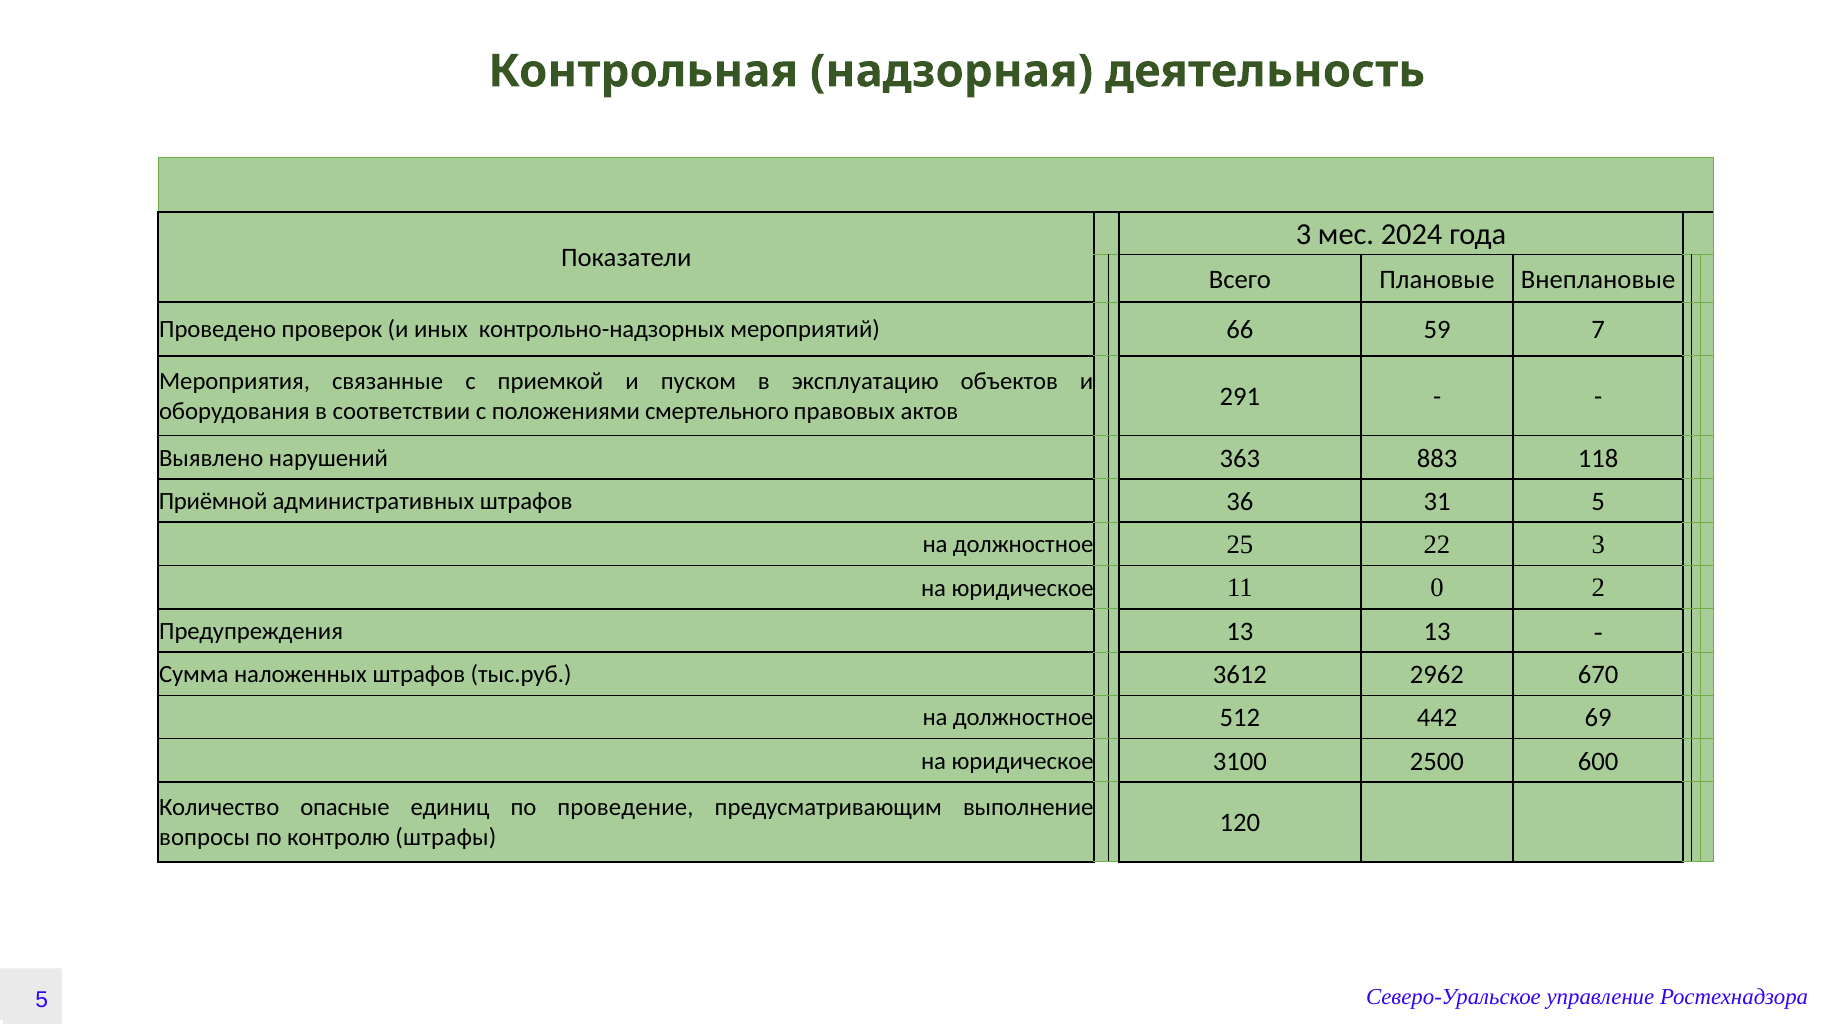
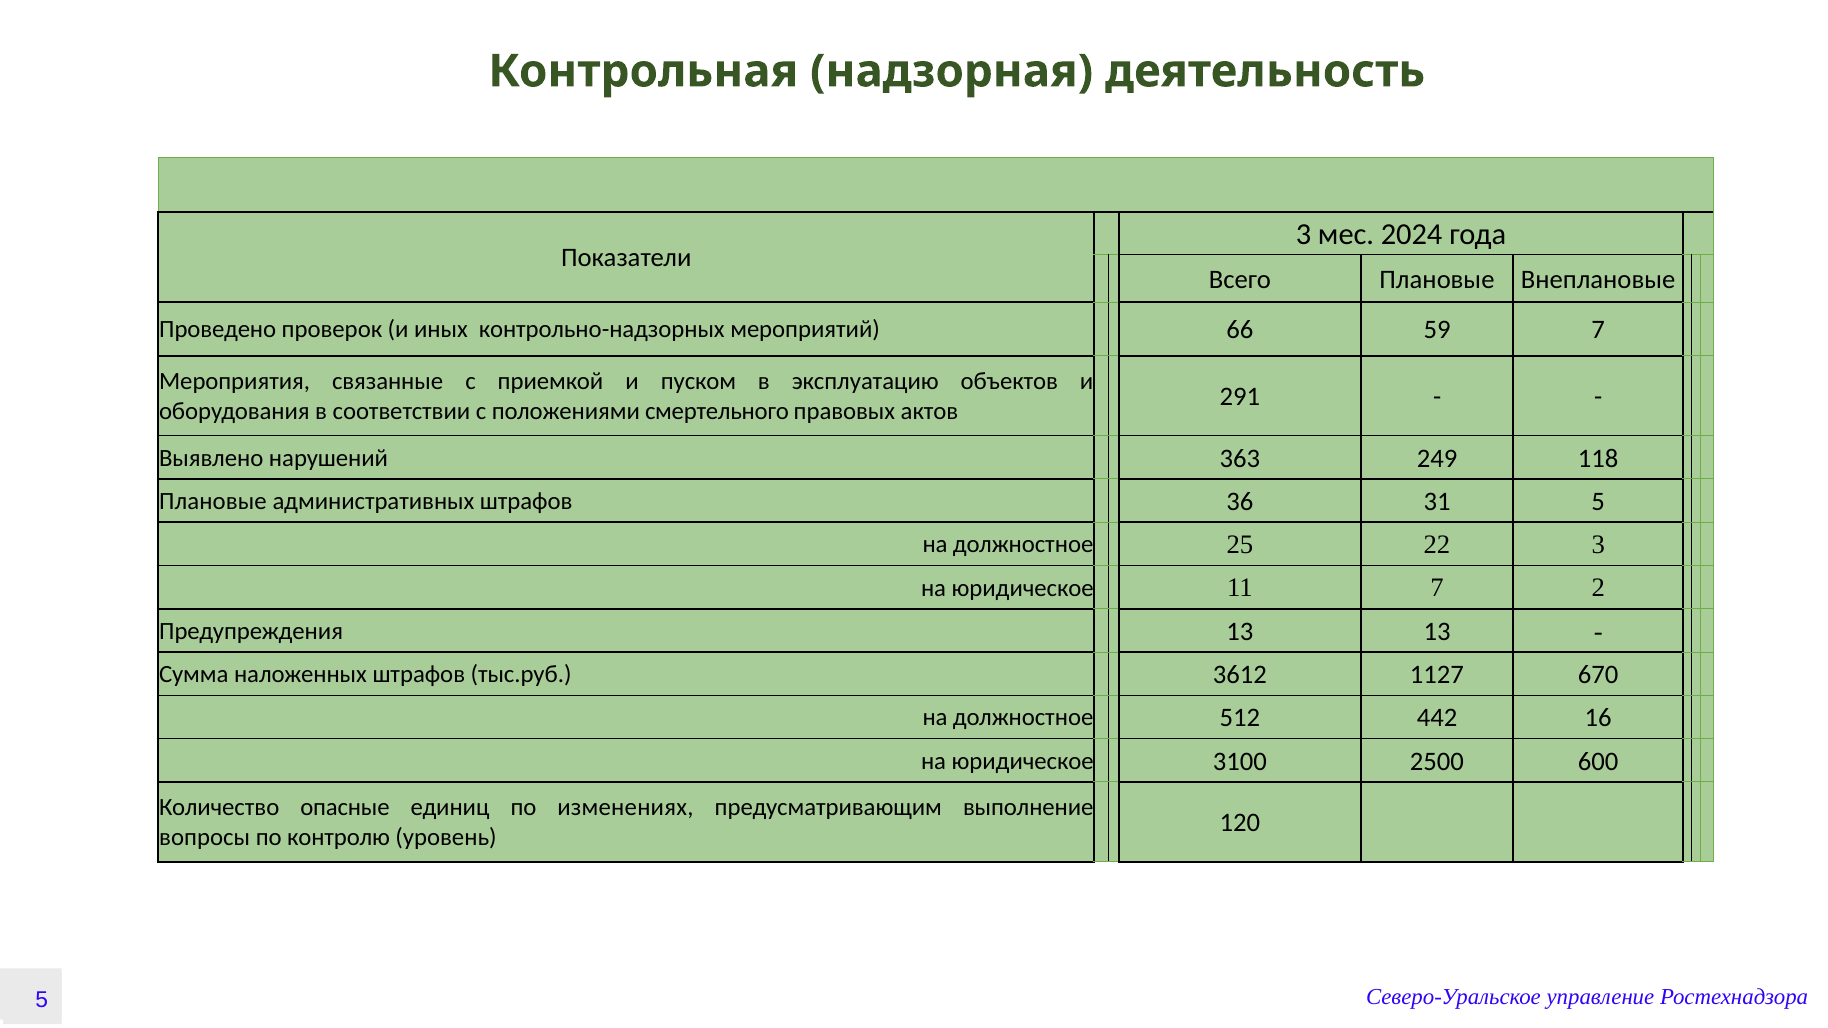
883: 883 -> 249
Приёмной at (213, 501): Приёмной -> Плановые
11 0: 0 -> 7
2962: 2962 -> 1127
69: 69 -> 16
проведение: проведение -> изменениях
штрафы: штрафы -> уровень
